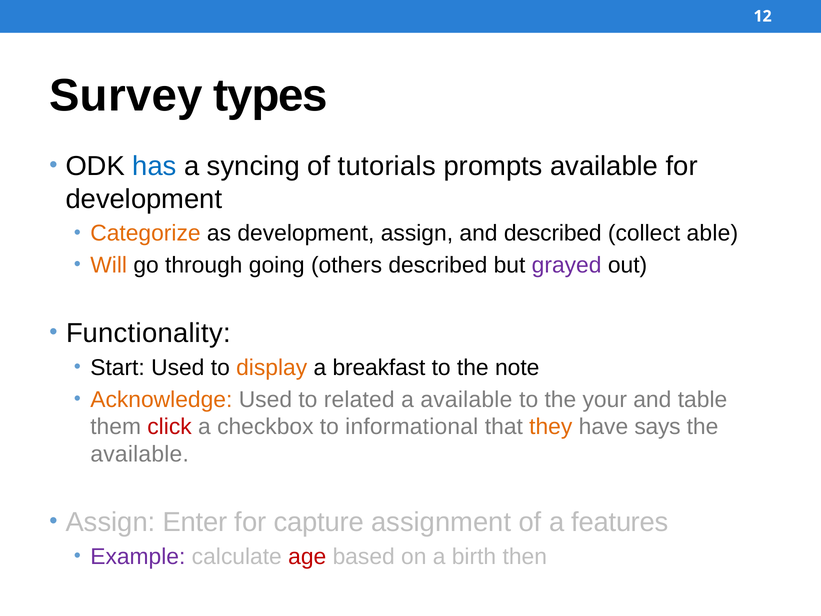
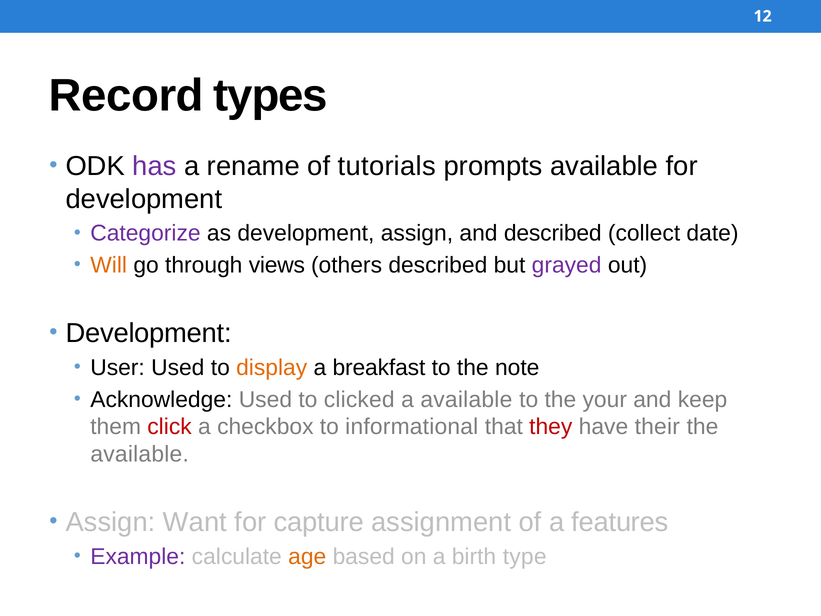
Survey: Survey -> Record
has colour: blue -> purple
syncing: syncing -> rename
Categorize colour: orange -> purple
able: able -> date
going: going -> views
Functionality at (148, 333): Functionality -> Development
Start: Start -> User
Acknowledge colour: orange -> black
related: related -> clicked
table: table -> keep
they colour: orange -> red
says: says -> their
Enter: Enter -> Want
age colour: red -> orange
then: then -> type
